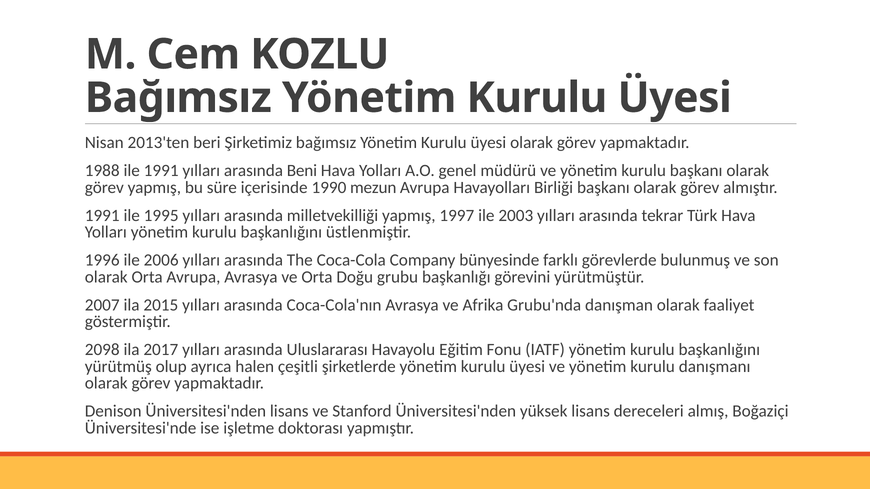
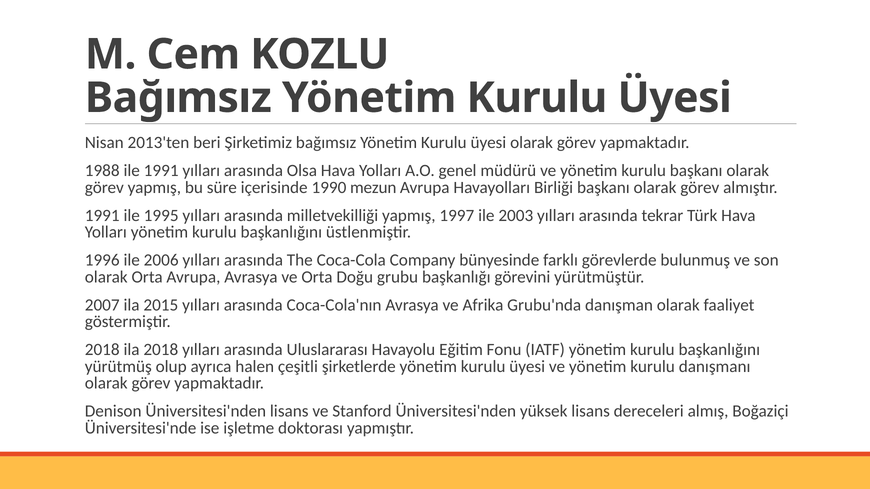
Beni: Beni -> Olsa
2098 at (102, 350): 2098 -> 2018
ila 2017: 2017 -> 2018
